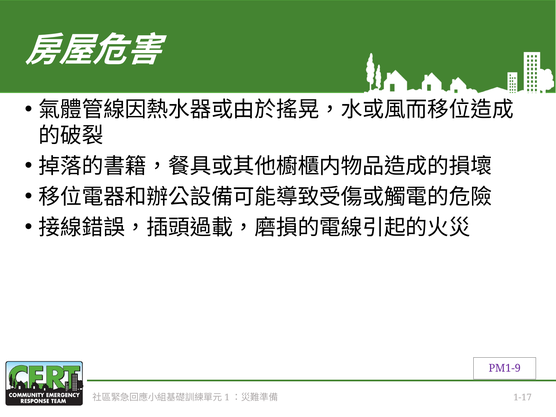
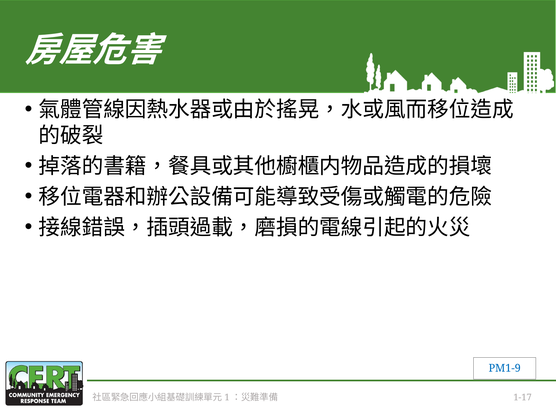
PM1-9 colour: purple -> blue
